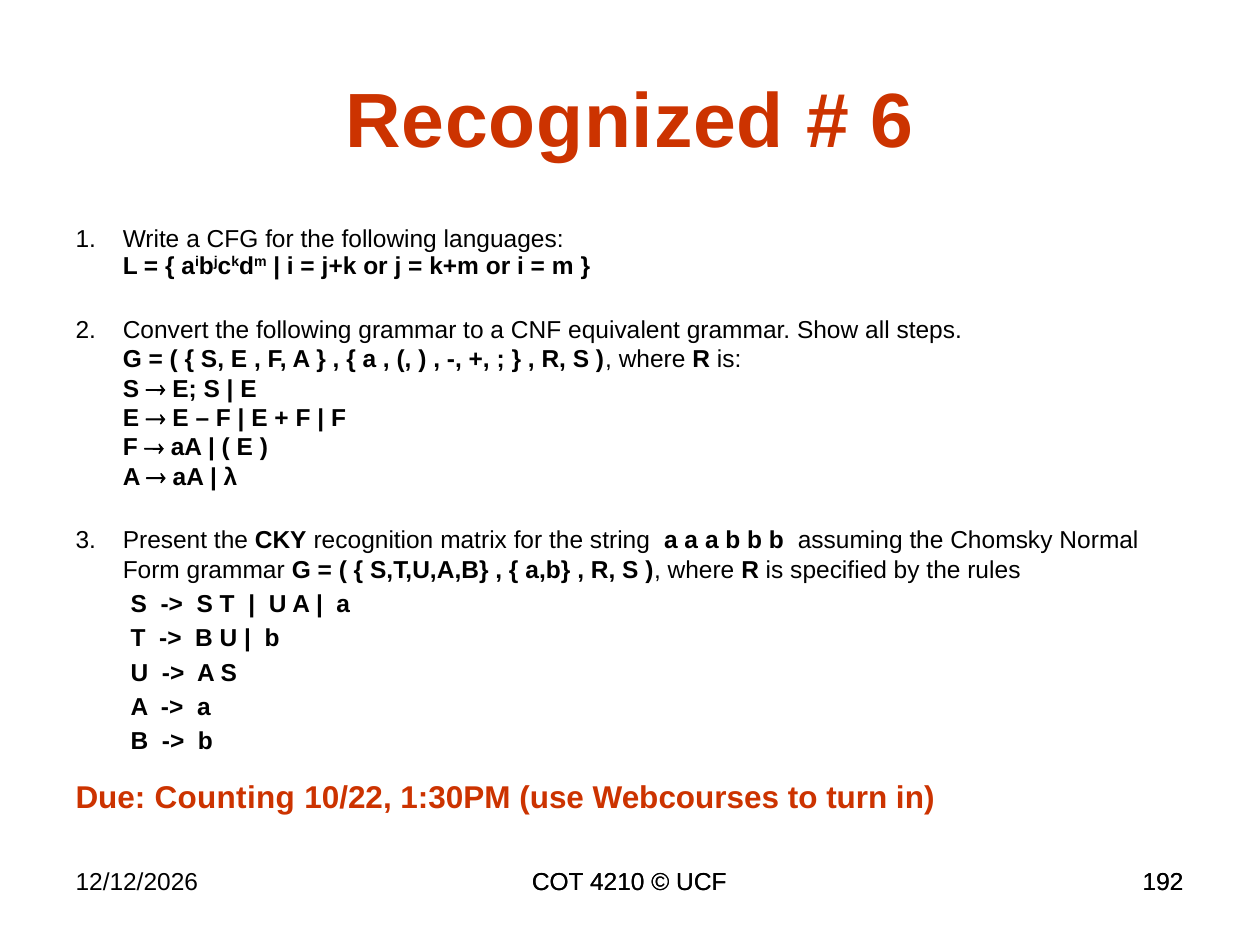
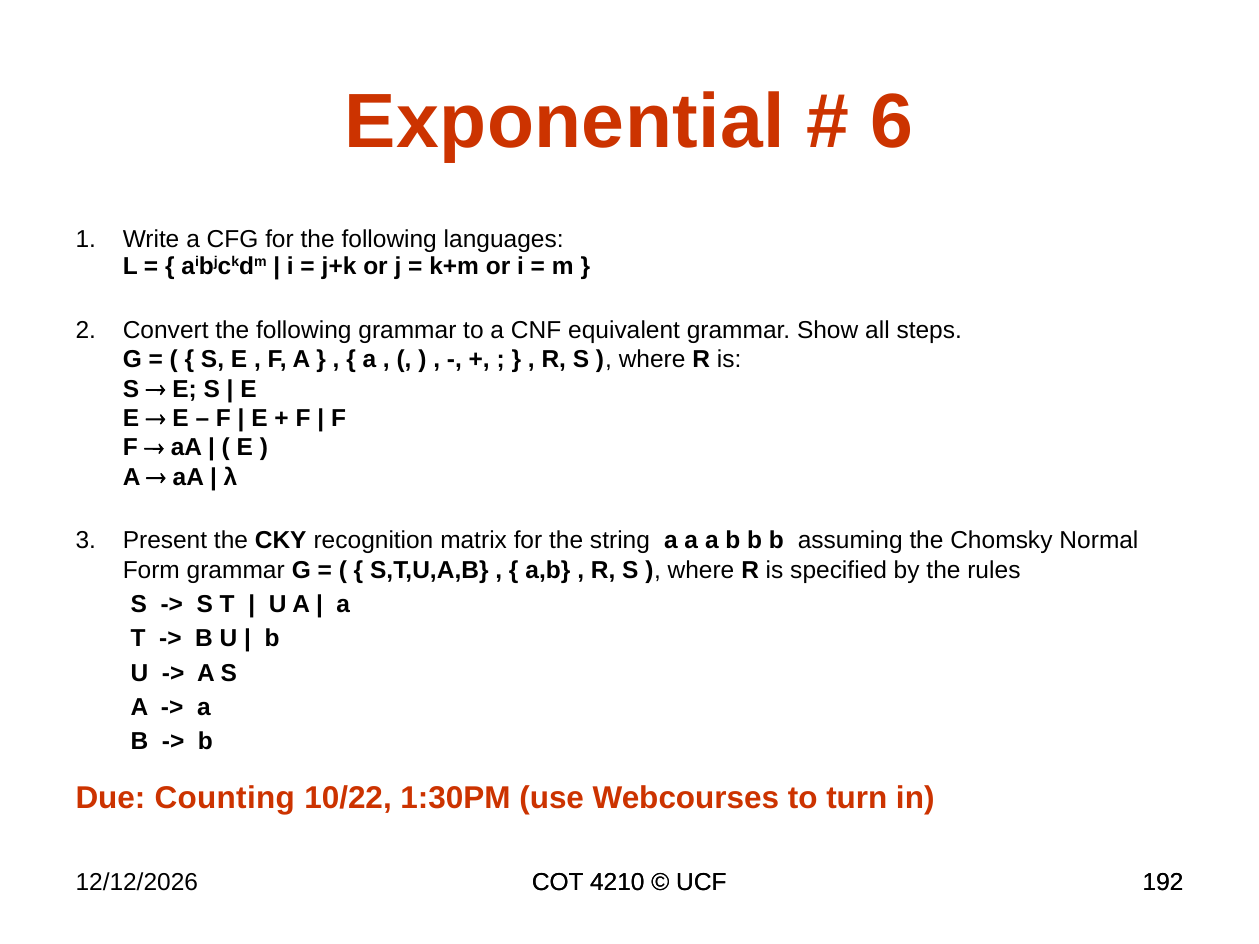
Recognized: Recognized -> Exponential
